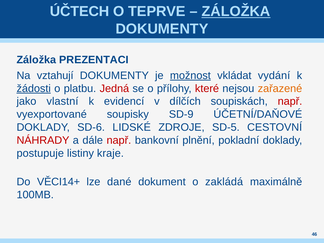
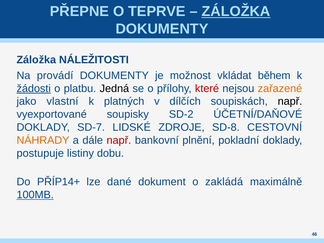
ÚČTECH: ÚČTECH -> PŘEPNE
PREZENTACI: PREZENTACI -> NÁLEŽITOSTI
vztahují: vztahují -> provádí
možnost underline: present -> none
vydání: vydání -> během
Jedná colour: red -> black
evidencí: evidencí -> platných
např at (290, 101) colour: red -> black
SD-9: SD-9 -> SD-2
SD-6: SD-6 -> SD-7
SD-5: SD-5 -> SD-8
NÁHRADY colour: red -> orange
kraje: kraje -> dobu
VĚCI14+: VĚCI14+ -> PŘÍP14+
100MB underline: none -> present
